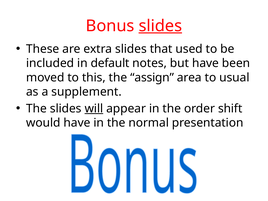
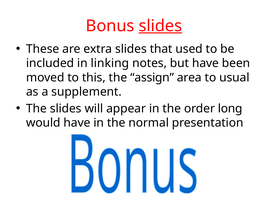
default: default -> linking
will underline: present -> none
shift: shift -> long
